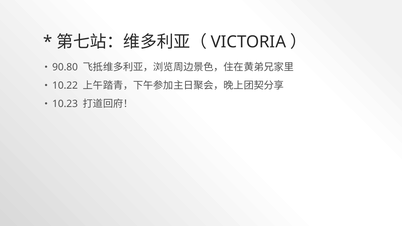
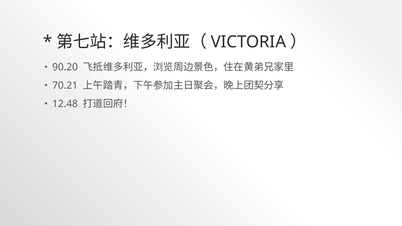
90.80: 90.80 -> 90.20
10.22: 10.22 -> 70.21
10.23: 10.23 -> 12.48
